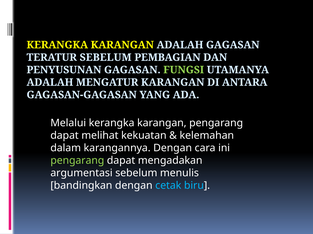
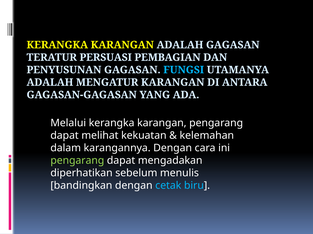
TERATUR SEBELUM: SEBELUM -> PERSUASI
FUNGSI colour: light green -> light blue
argumentasi: argumentasi -> diperhatikan
